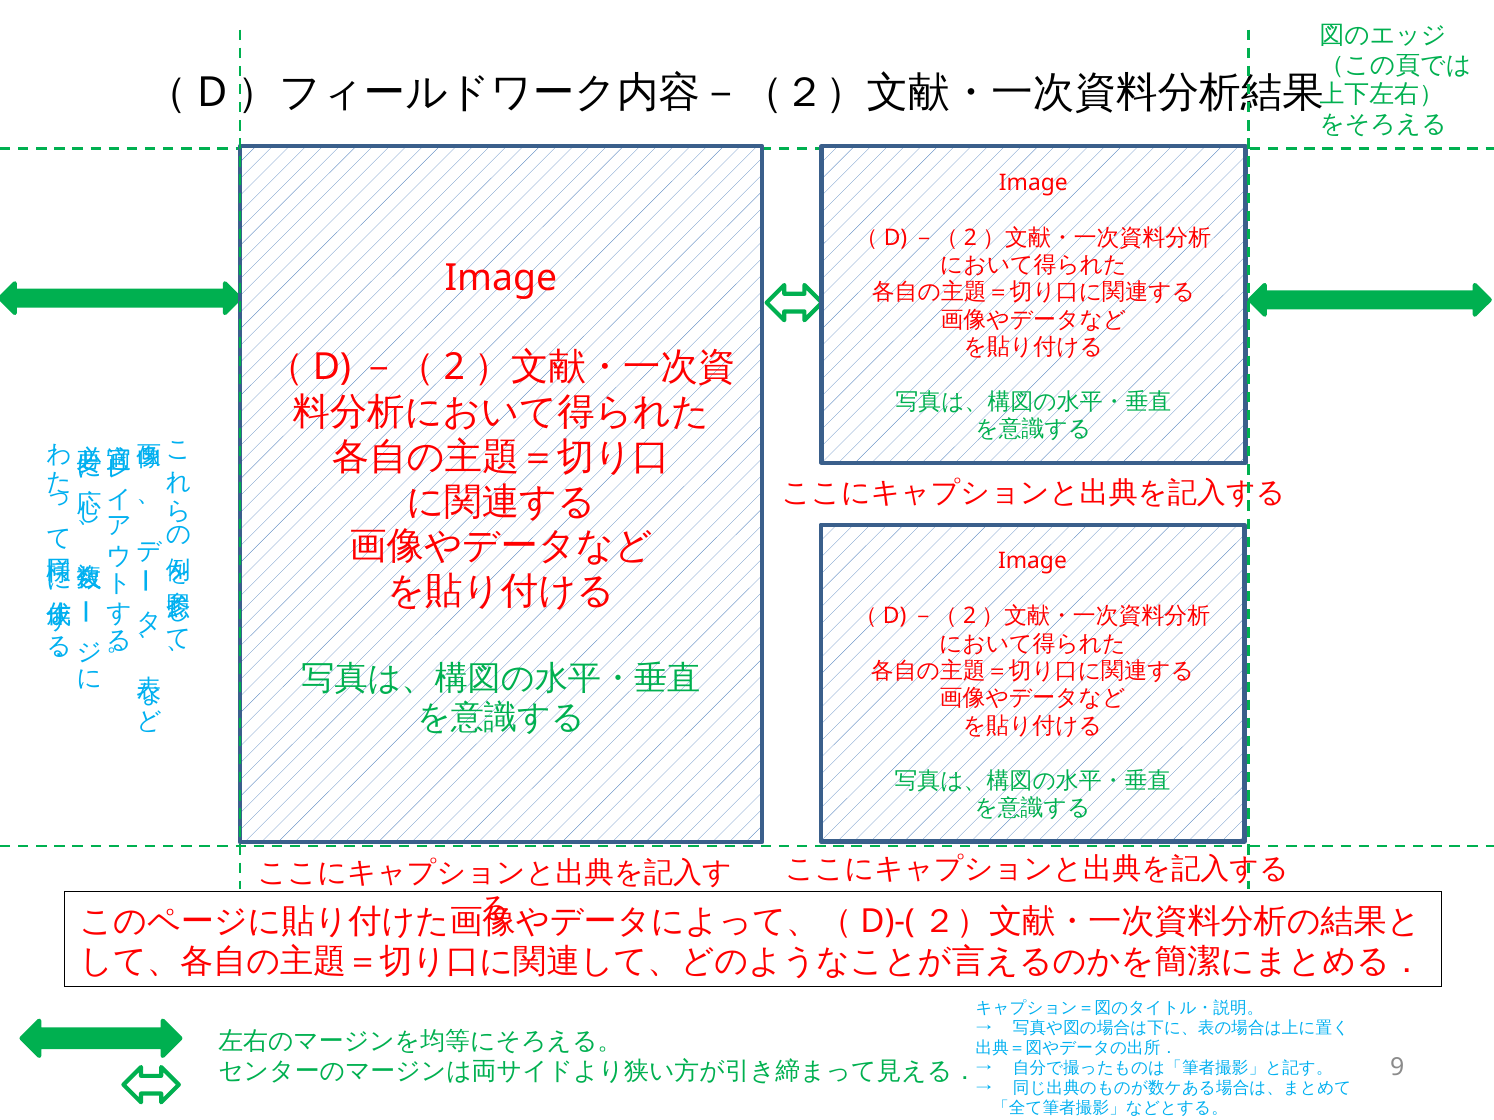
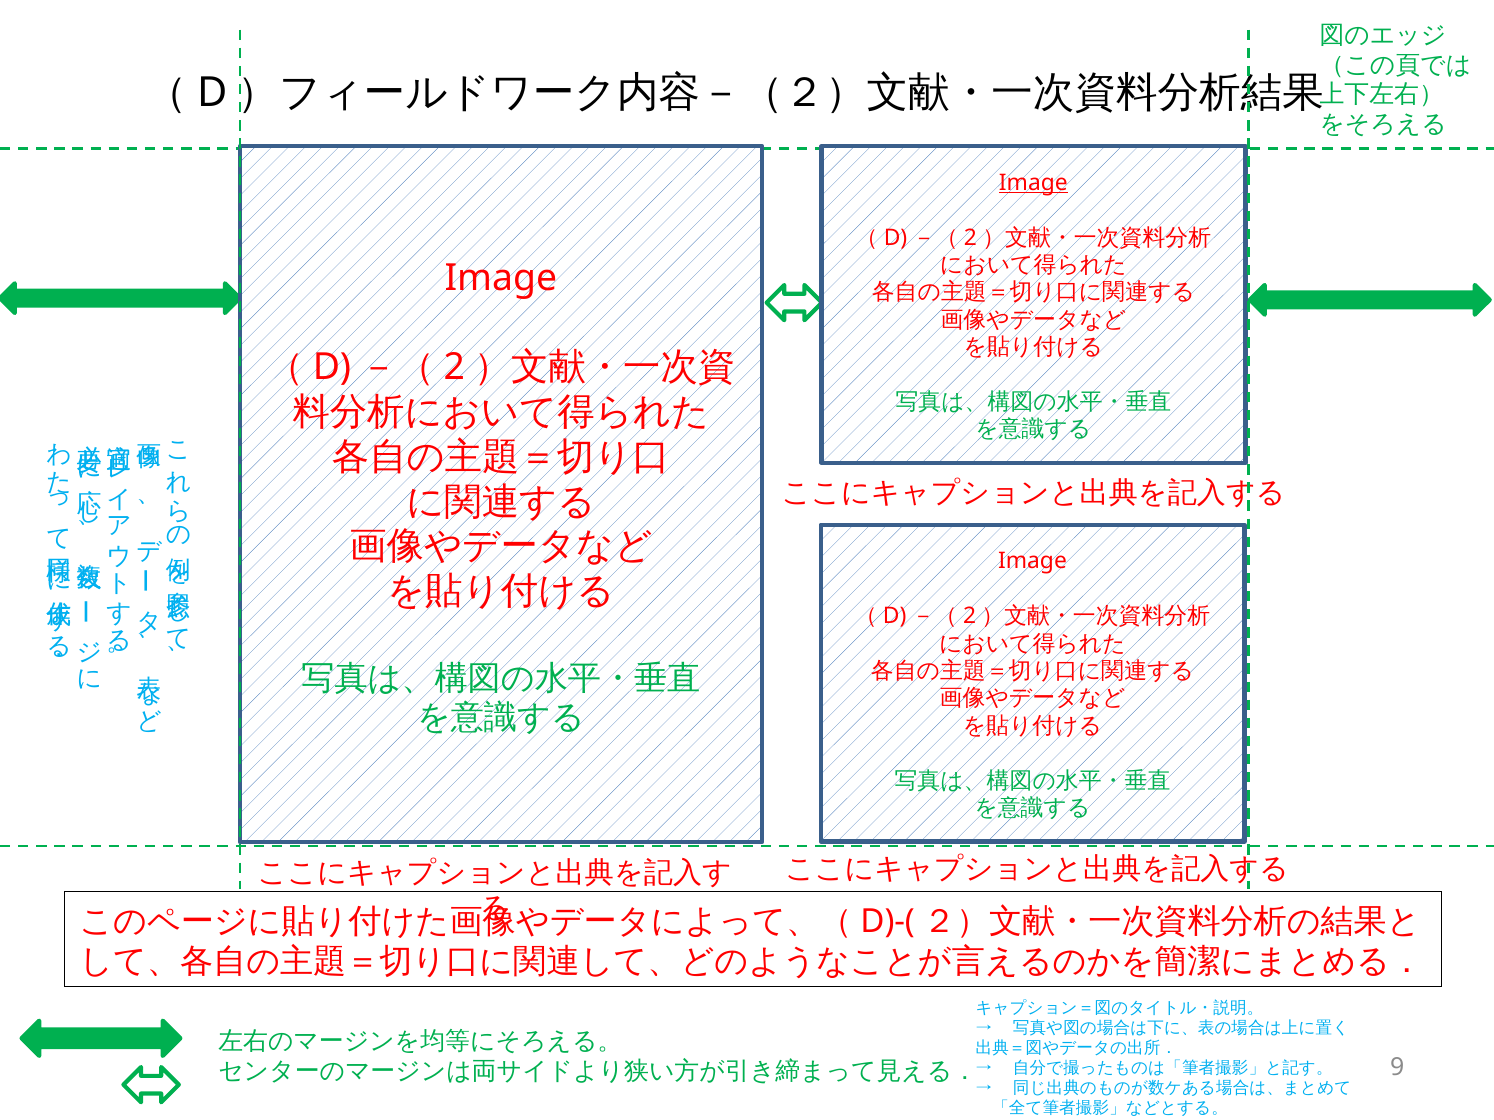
Image at (1033, 183) underline: none -> present
